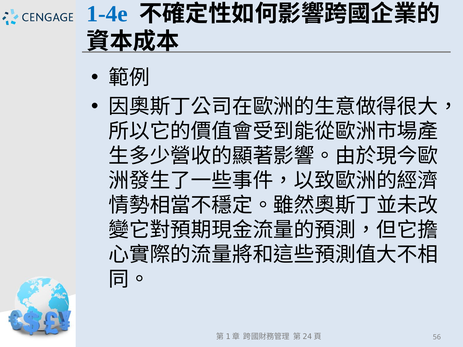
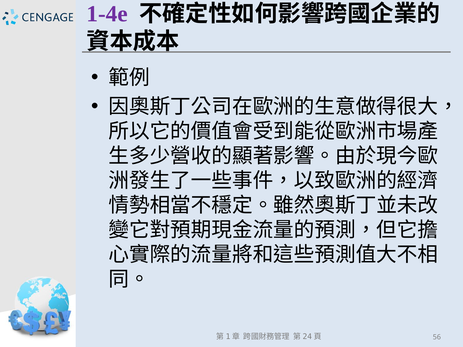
1-4e colour: blue -> purple
